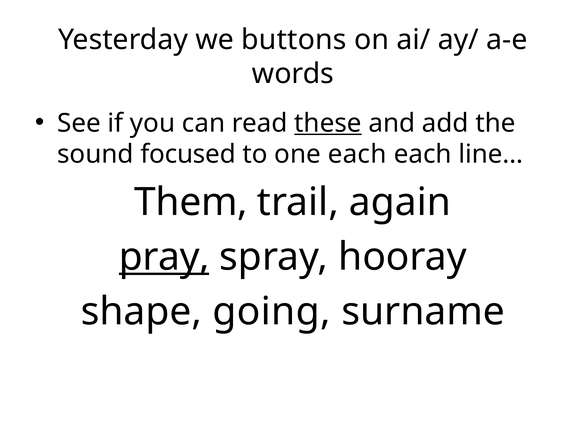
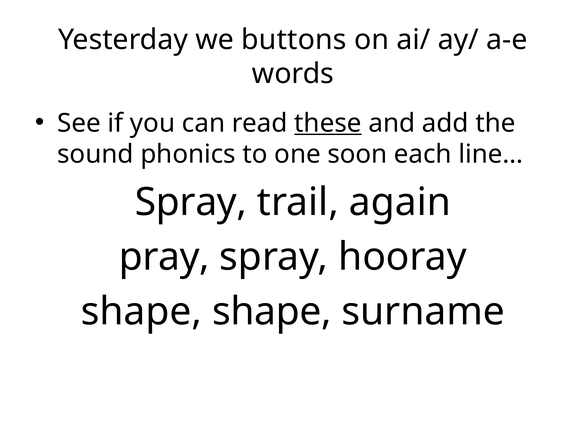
focused: focused -> phonics
one each: each -> soon
Them at (191, 202): Them -> Spray
pray underline: present -> none
shape going: going -> shape
